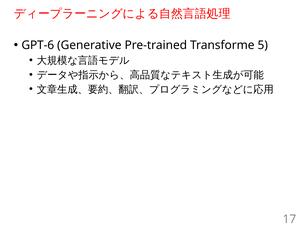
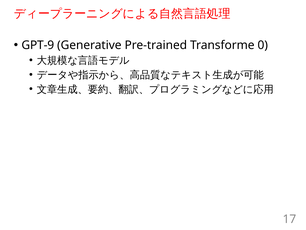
GPT-6: GPT-6 -> GPT-9
5: 5 -> 0
